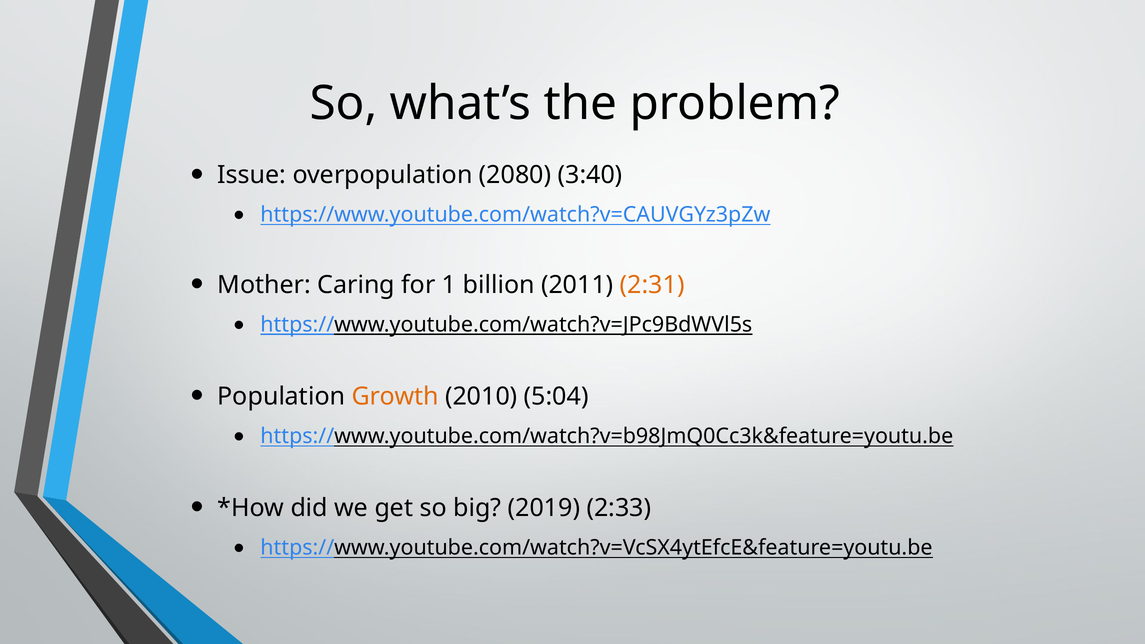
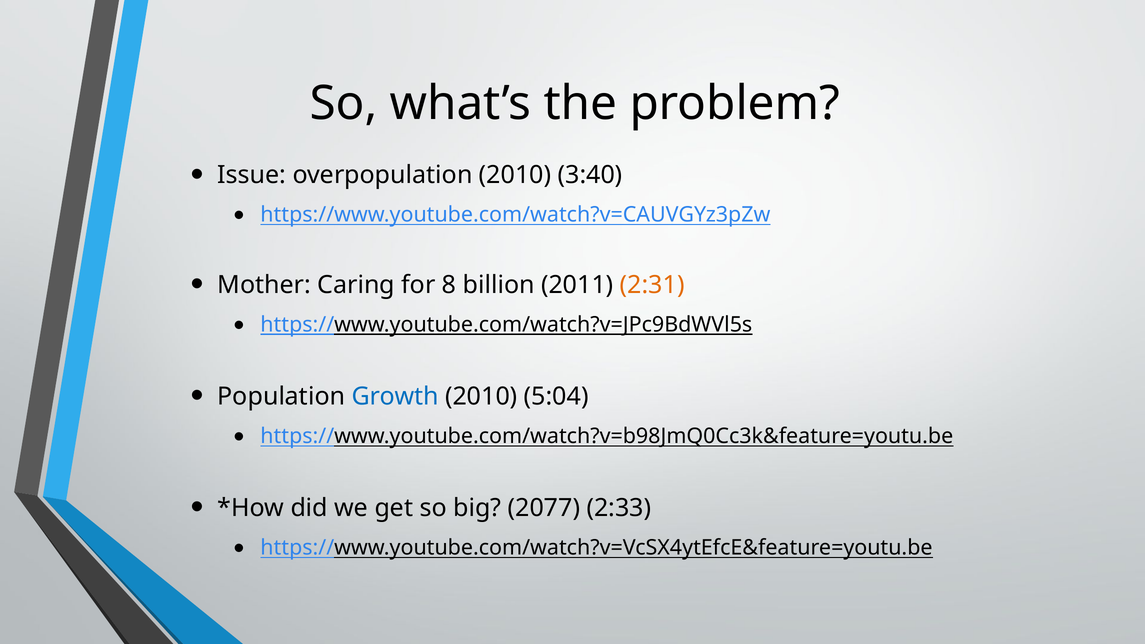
overpopulation 2080: 2080 -> 2010
1: 1 -> 8
Growth colour: orange -> blue
2019: 2019 -> 2077
